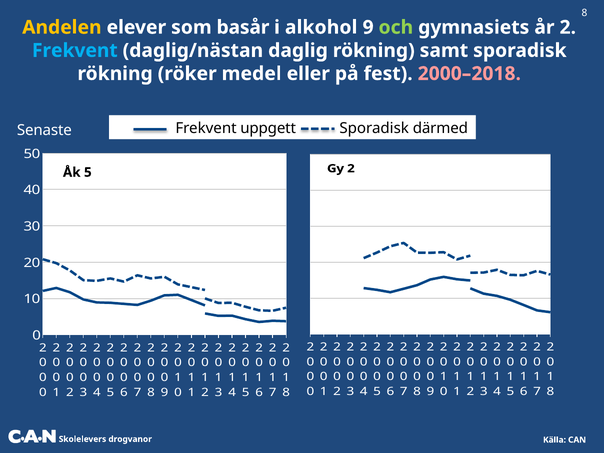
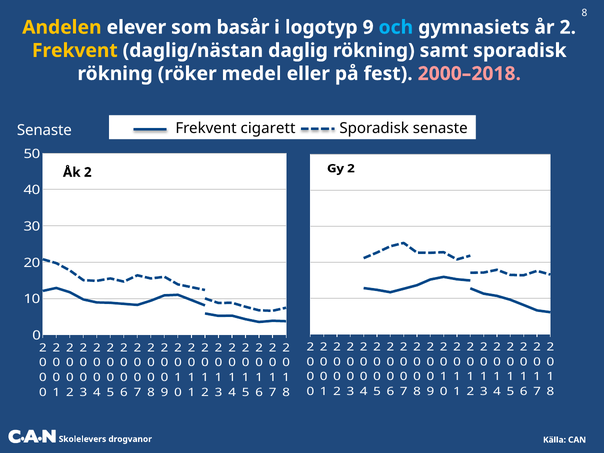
alkohol: alkohol -> logotyp
och colour: light green -> light blue
Frekvent at (75, 51) colour: light blue -> yellow
uppgett: uppgett -> cigarett
Sporadisk därmed: därmed -> senaste
Åk 5: 5 -> 2
